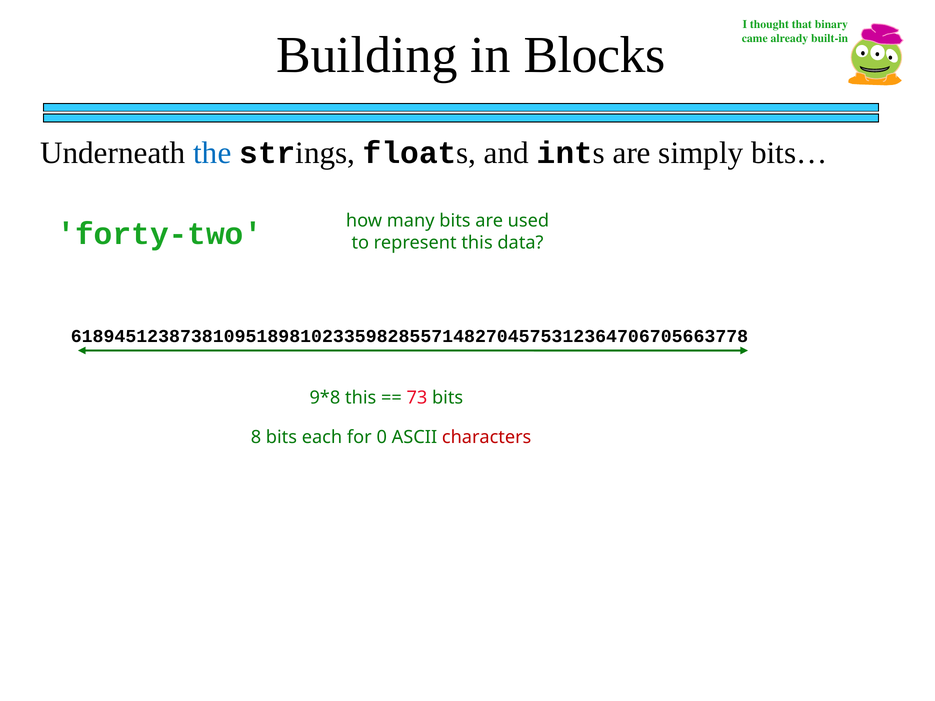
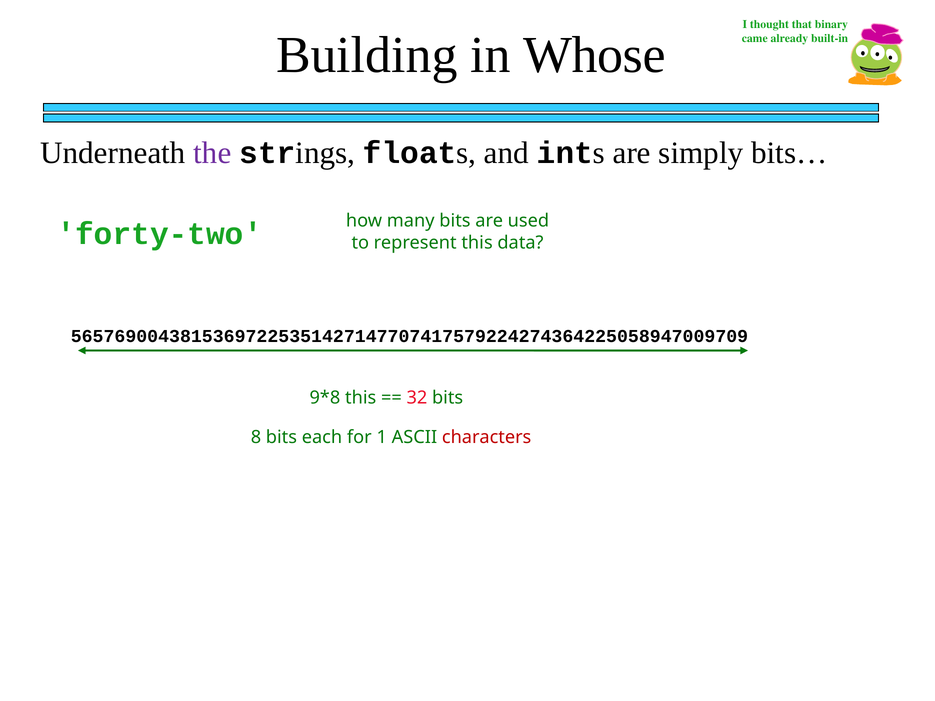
Blocks: Blocks -> Whose
the colour: blue -> purple
61894512387381095189810233598285571482704575312364706705663778: 61894512387381095189810233598285571482704575312364706705663778 -> 56576900438153697225351427147707417579224274364225058947009709
73: 73 -> 32
0: 0 -> 1
